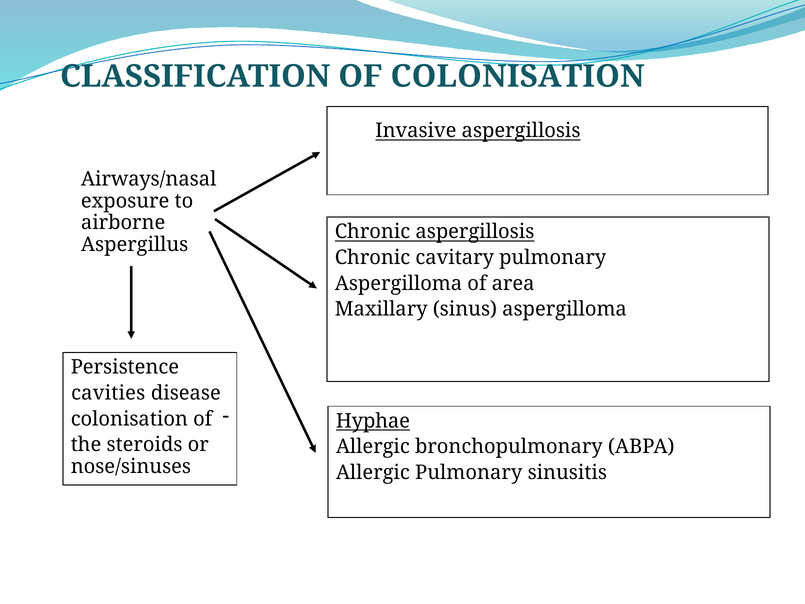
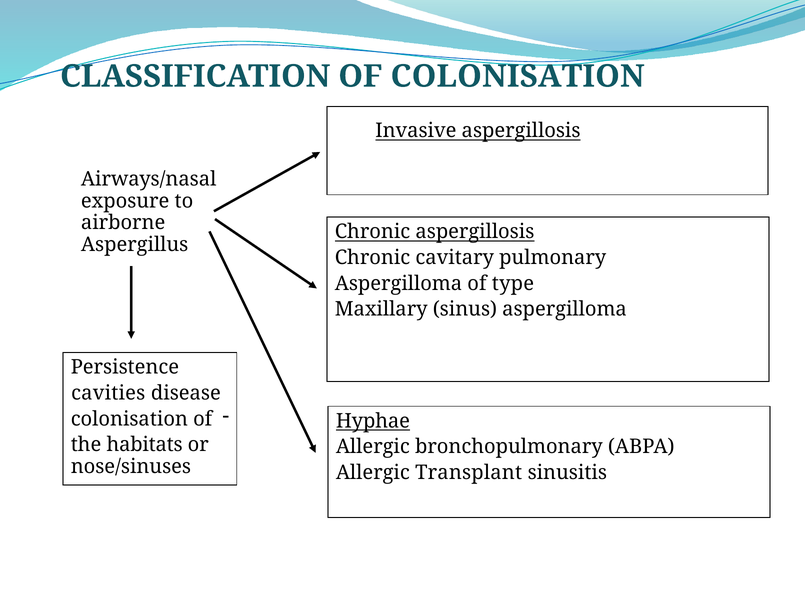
area: area -> type
steroids: steroids -> habitats
Allergic Pulmonary: Pulmonary -> Transplant
